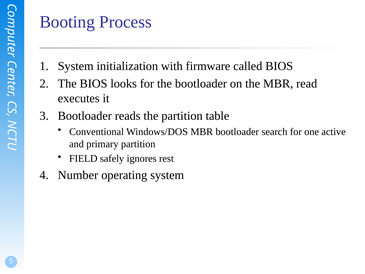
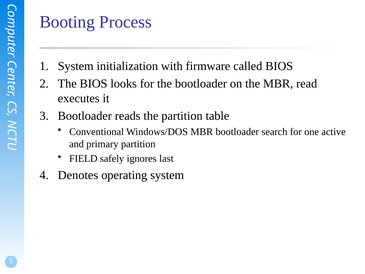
rest: rest -> last
Number: Number -> Denotes
